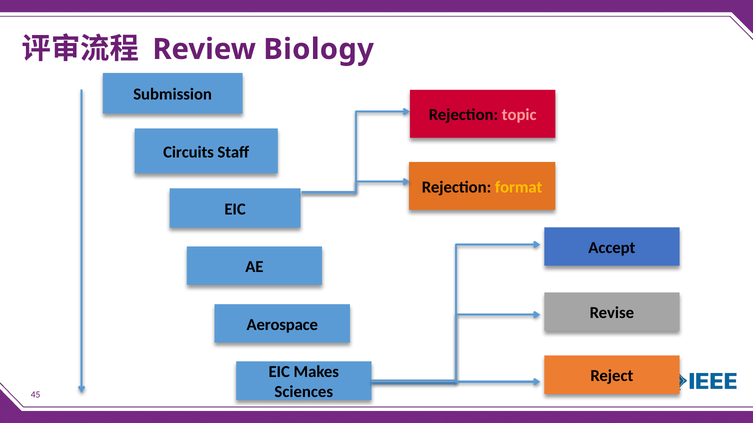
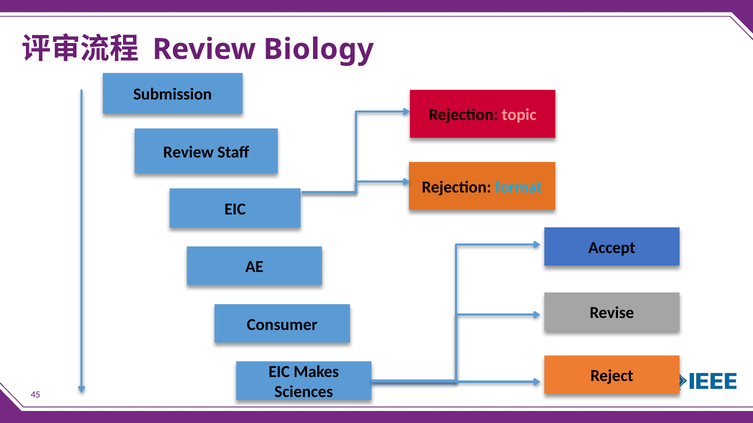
Circuits at (189, 152): Circuits -> Review
format colour: yellow -> light blue
Aerospace: Aerospace -> Consumer
